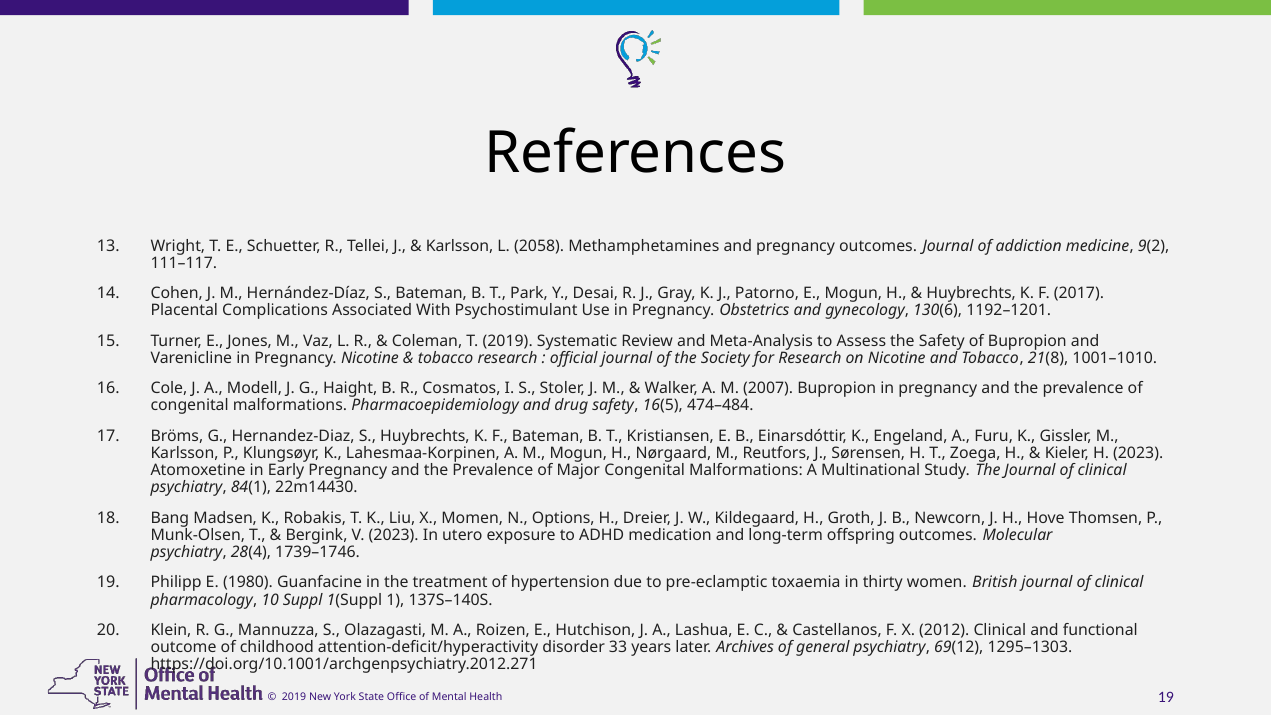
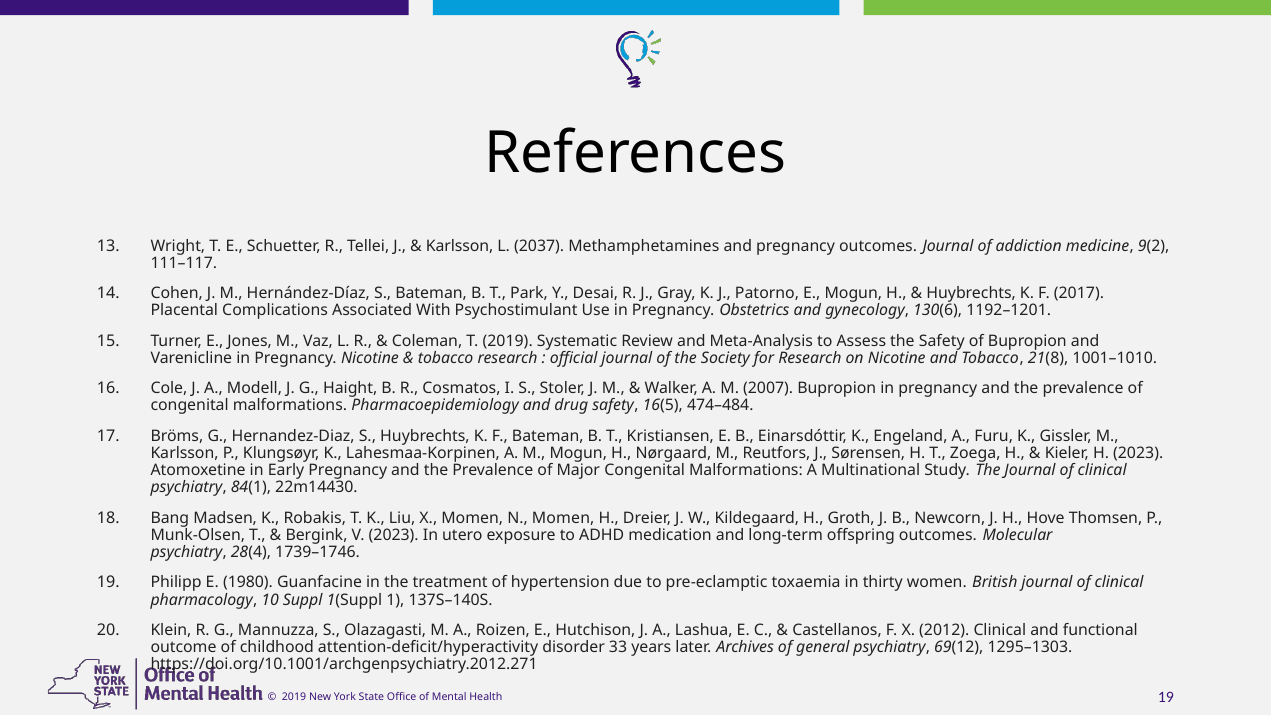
2058: 2058 -> 2037
N Options: Options -> Momen
